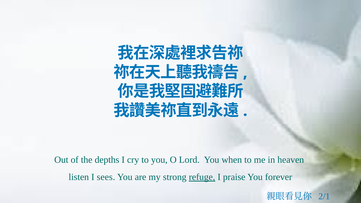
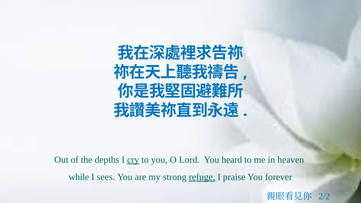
cry underline: none -> present
when: when -> heard
listen: listen -> while
2/1: 2/1 -> 2/2
